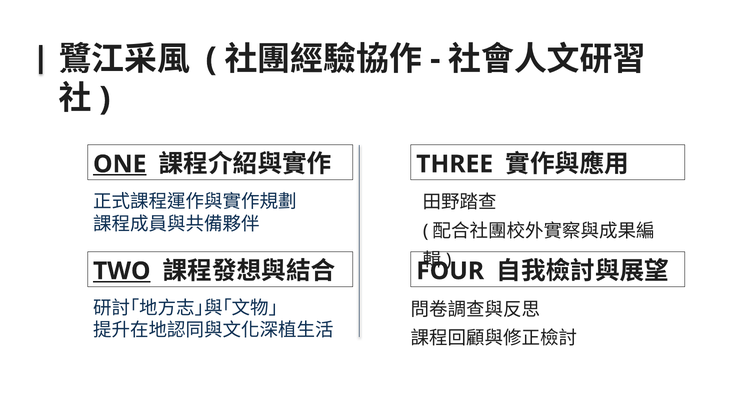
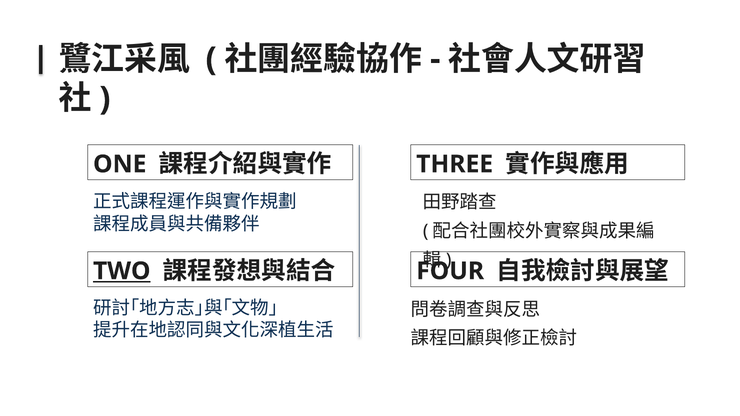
ONE underline: present -> none
